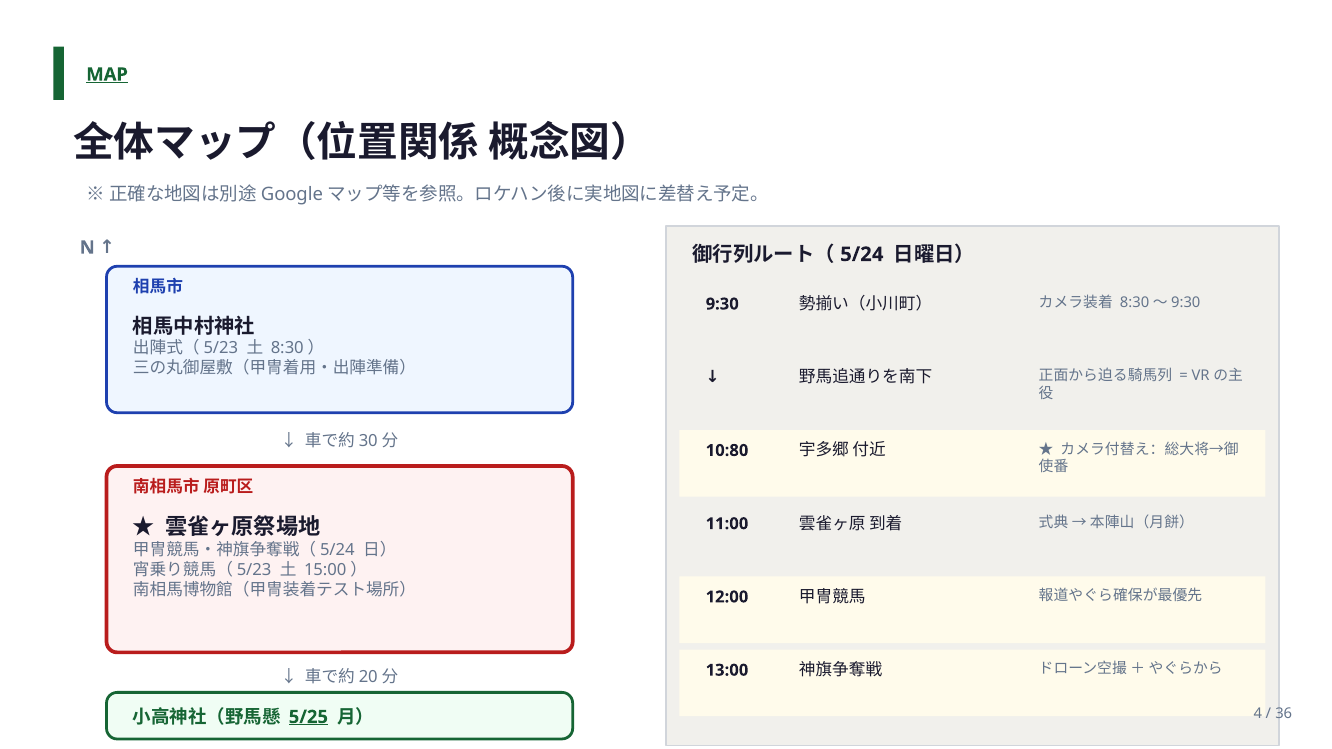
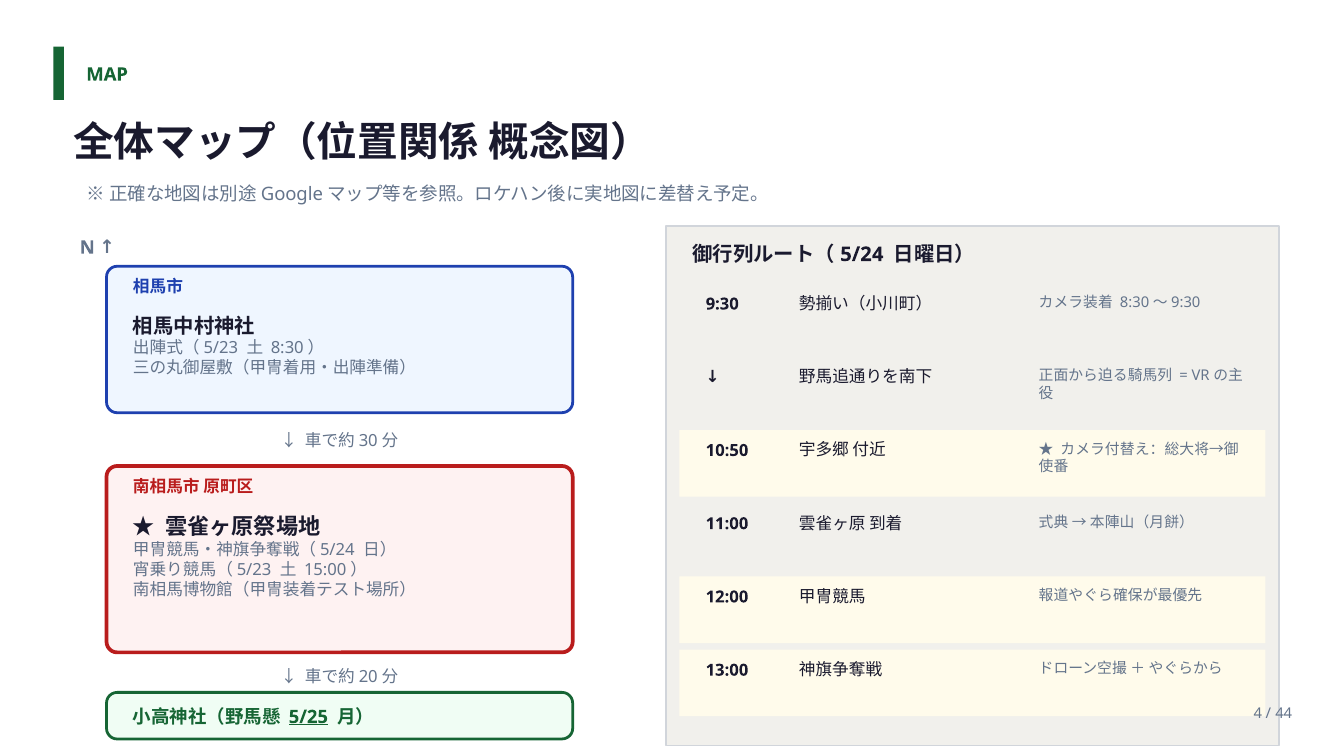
MAP underline: present -> none
10:80: 10:80 -> 10:50
36: 36 -> 44
